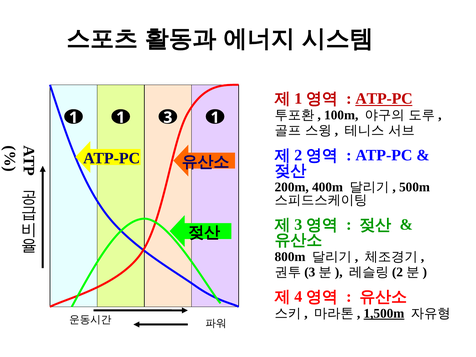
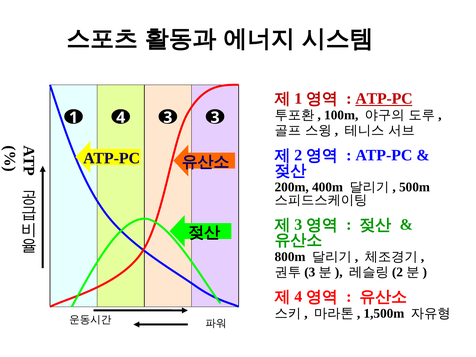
1 1: 1 -> 4
3 1: 1 -> 3
1,500m underline: present -> none
